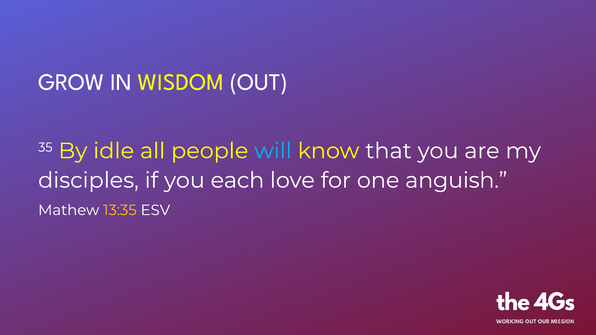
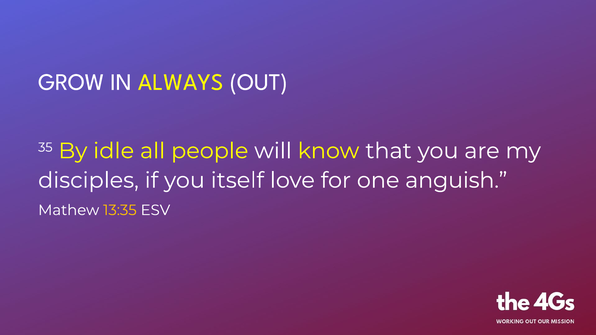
WISDOM: WISDOM -> ALWAYS
will colour: light blue -> white
each: each -> itself
